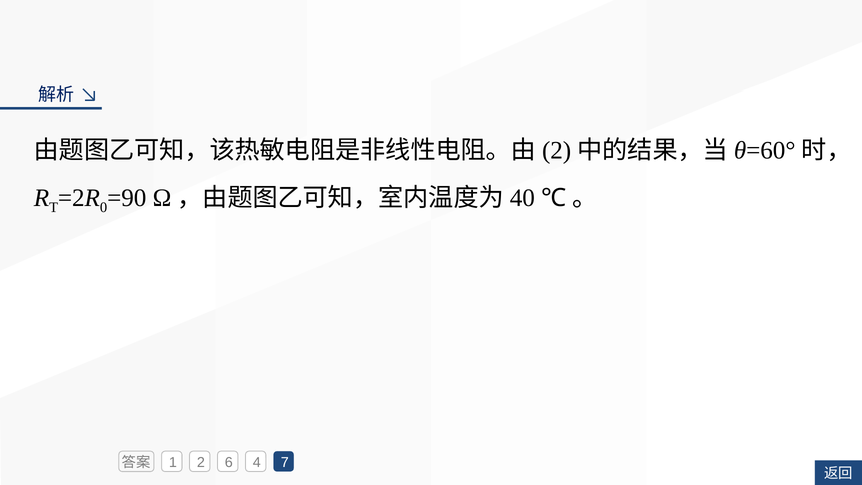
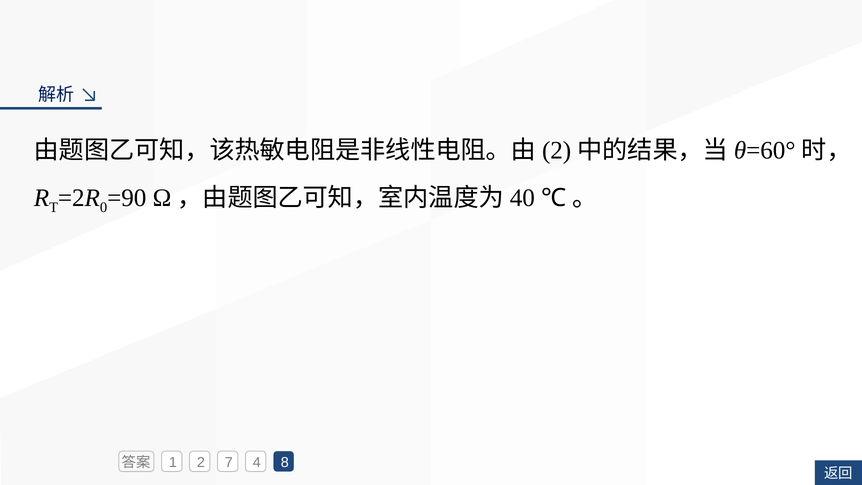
6: 6 -> 7
7: 7 -> 8
